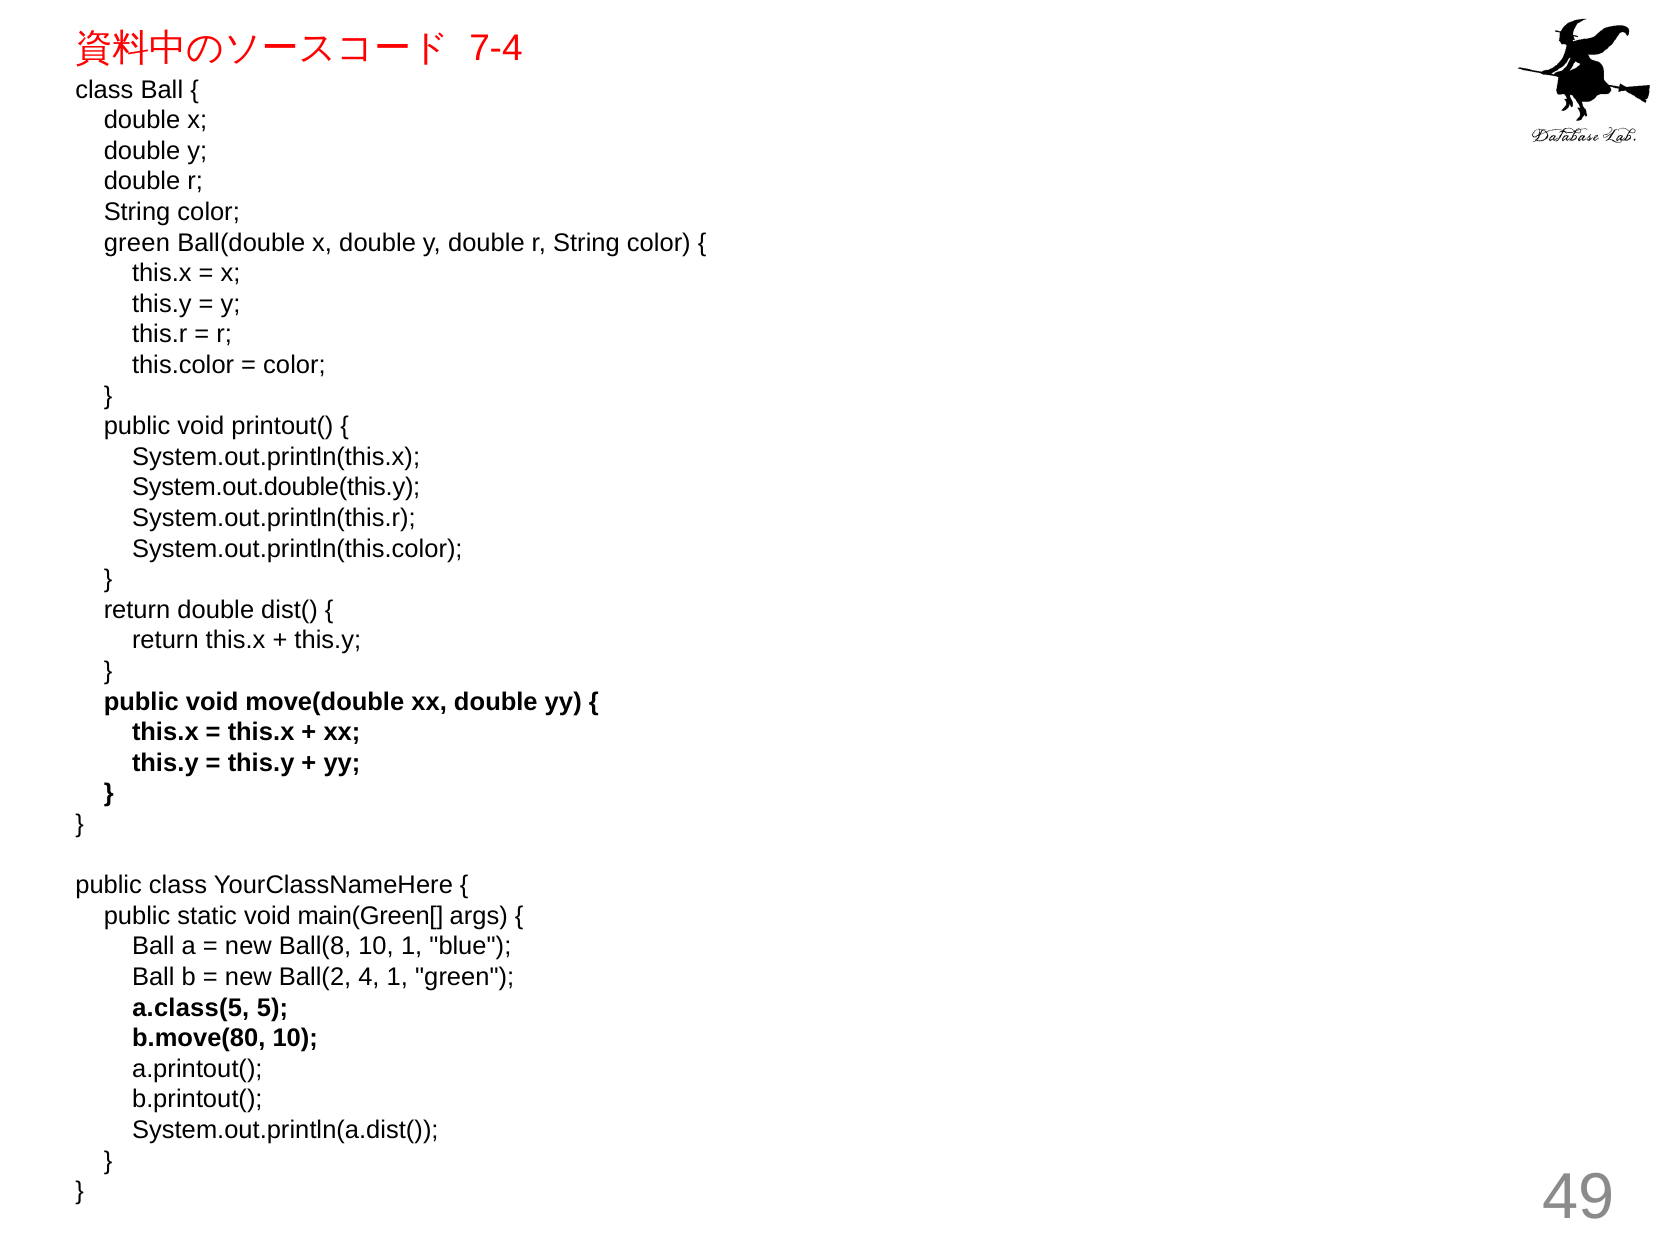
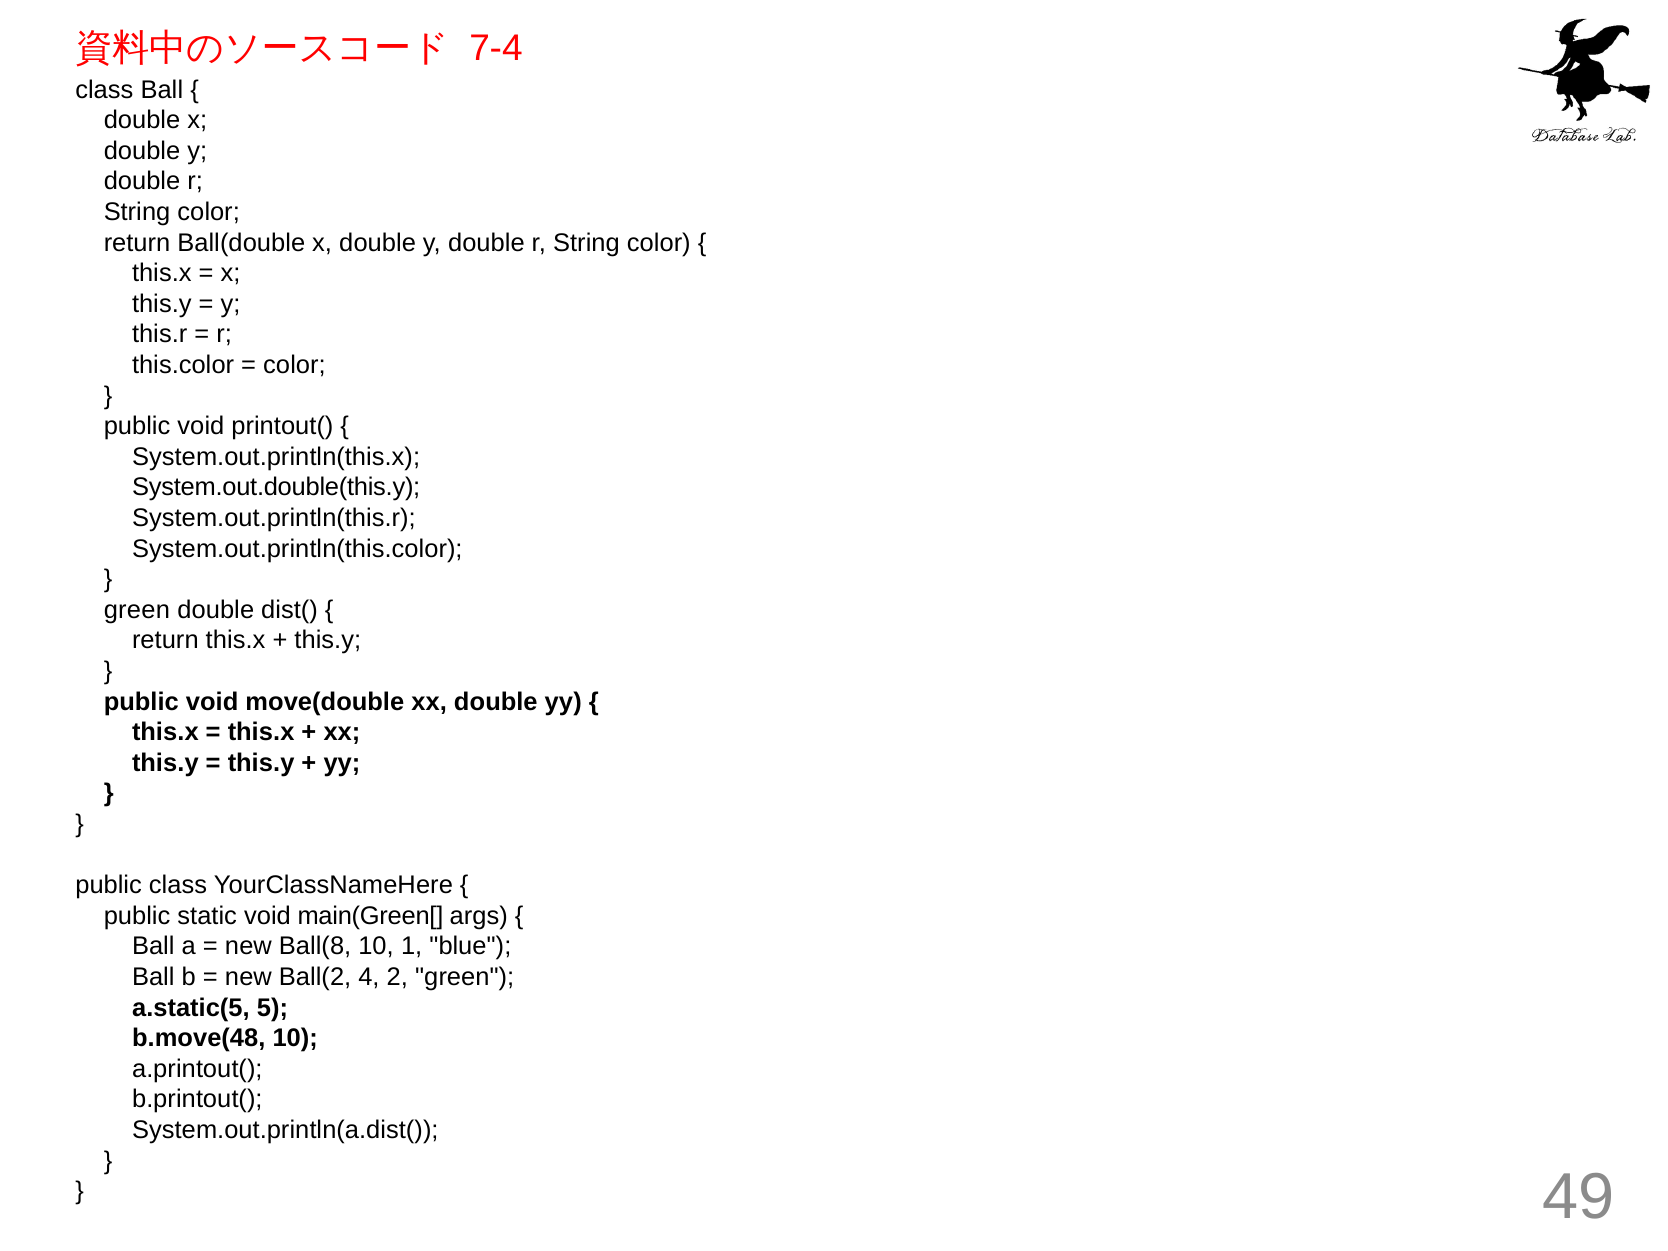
green at (137, 243): green -> return
return at (137, 610): return -> green
4 1: 1 -> 2
a.class(5: a.class(5 -> a.static(5
b.move(80: b.move(80 -> b.move(48
